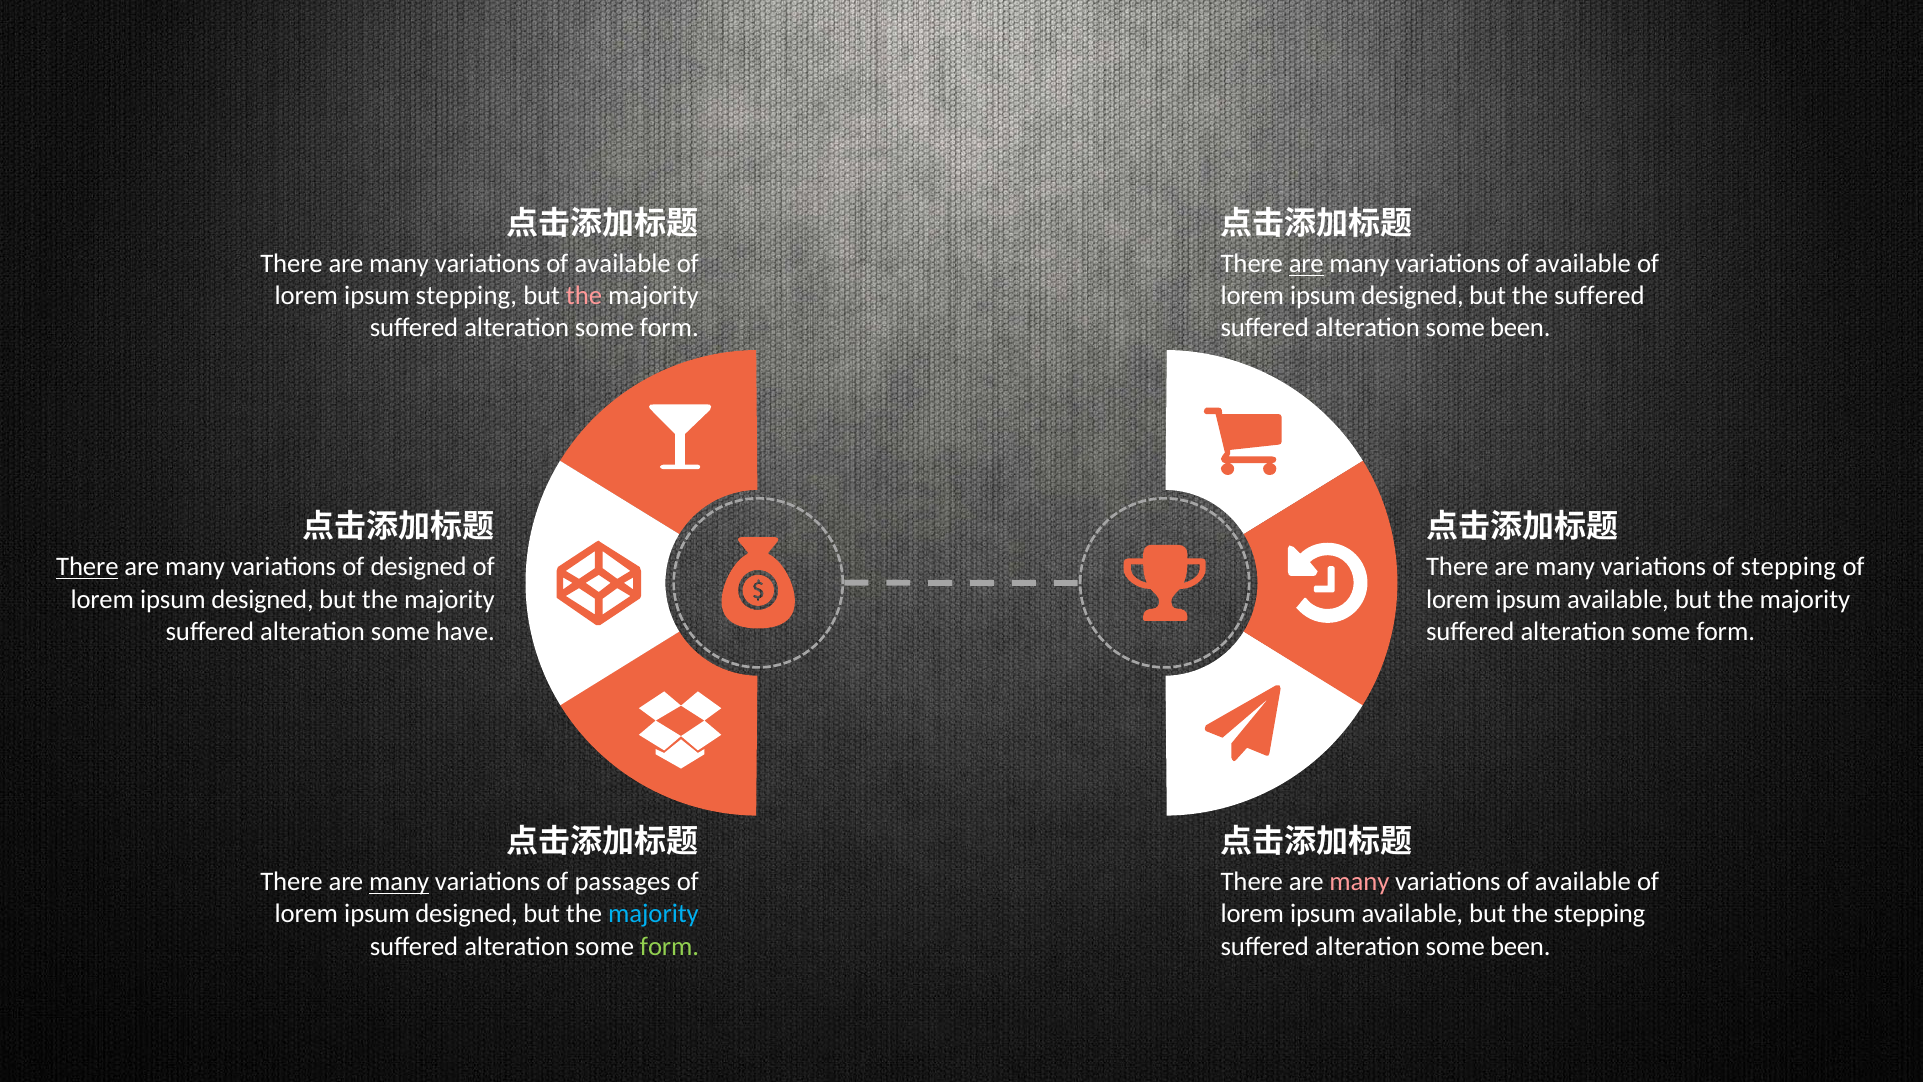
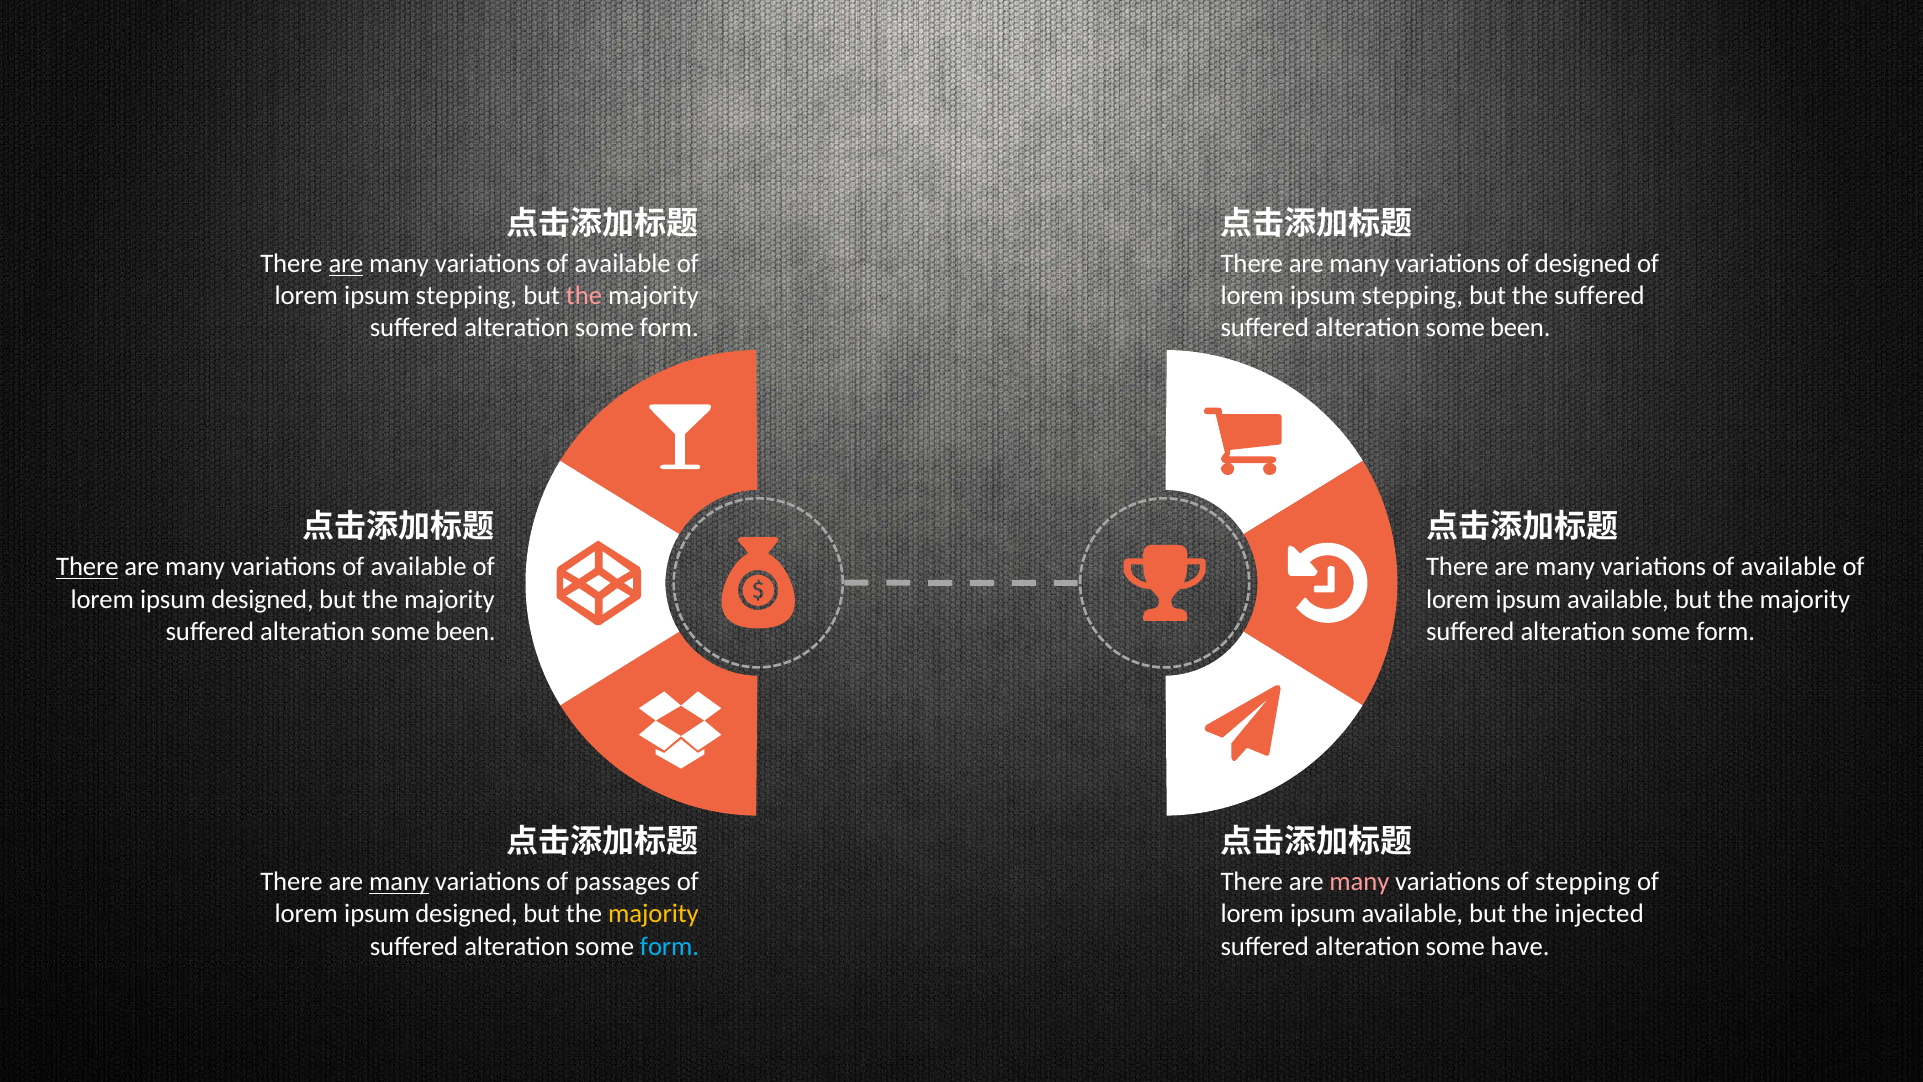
are at (346, 264) underline: none -> present
are at (1306, 264) underline: present -> none
available at (1583, 264): available -> designed
designed at (1413, 296): designed -> stepping
designed at (419, 567): designed -> available
stepping at (1788, 567): stepping -> available
have at (465, 631): have -> been
available at (1583, 882): available -> stepping
majority at (653, 914) colour: light blue -> yellow
the stepping: stepping -> injected
form at (670, 946) colour: light green -> light blue
been at (1520, 946): been -> have
